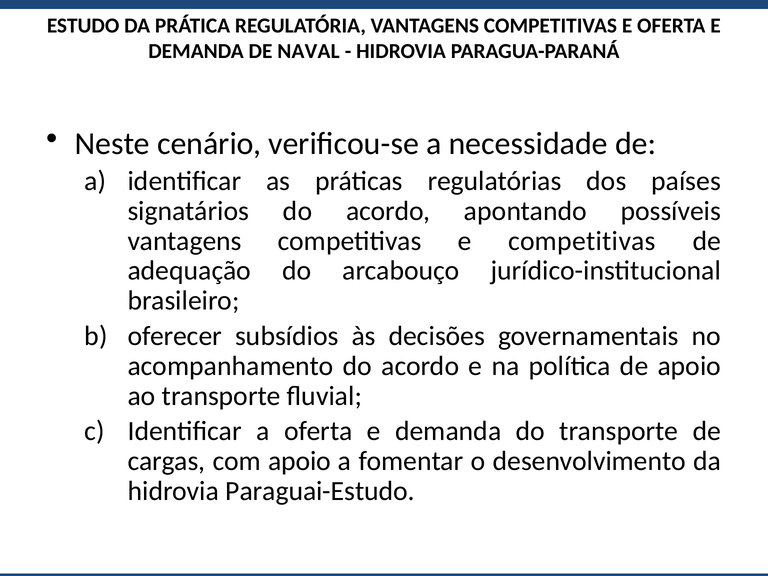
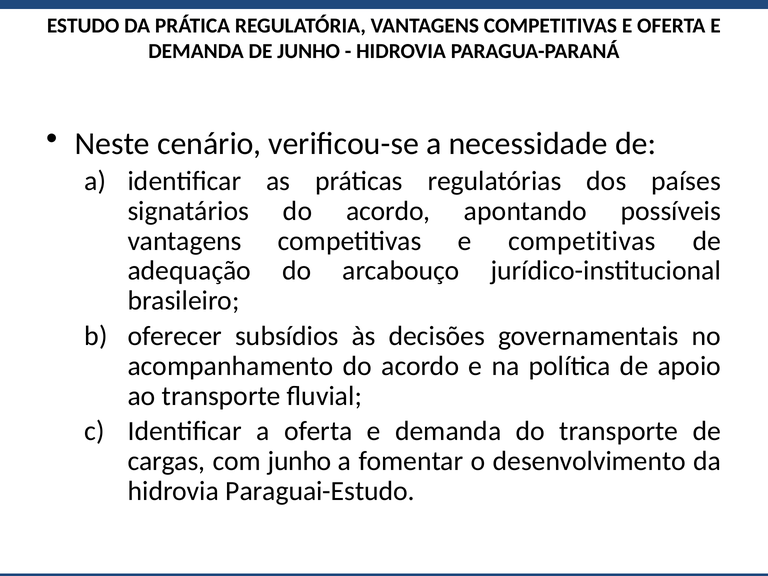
DE NAVAL: NAVAL -> JUNHO
com apoio: apoio -> junho
